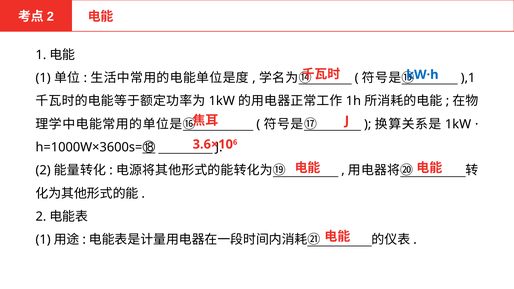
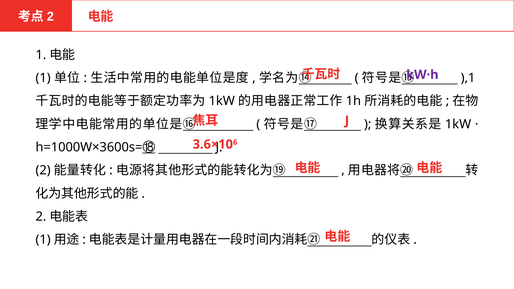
kW·h colour: blue -> purple
